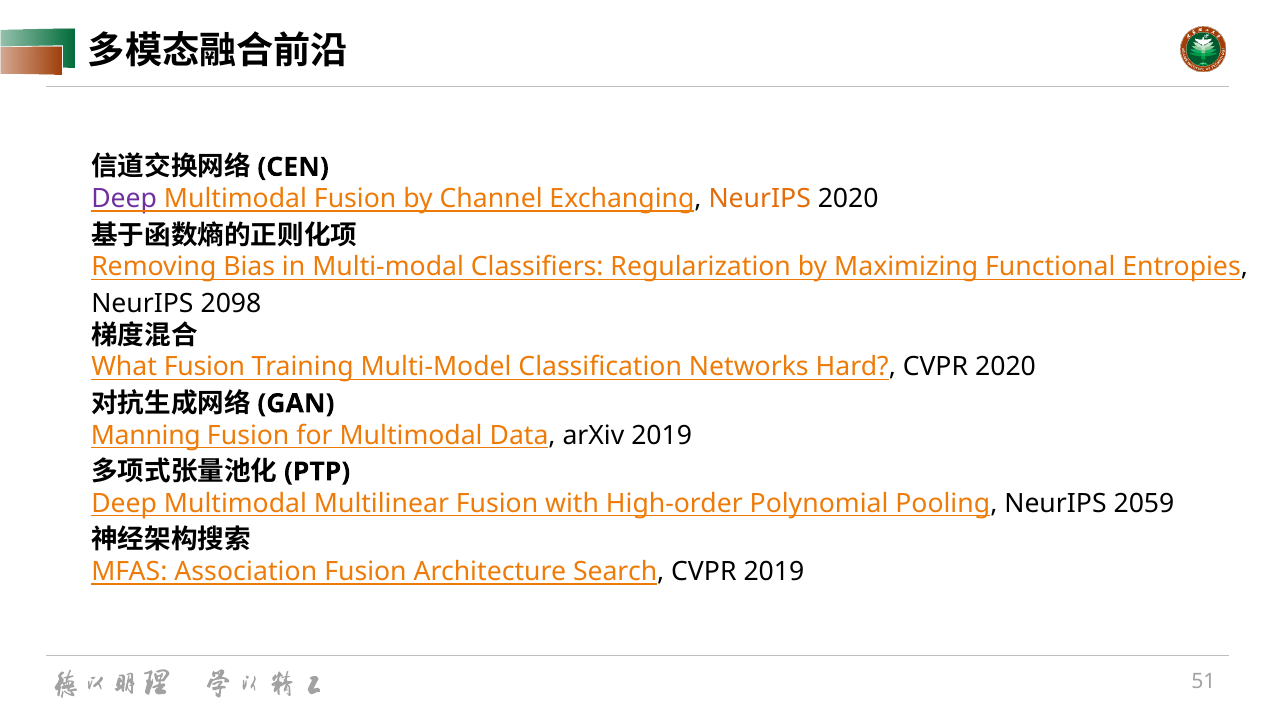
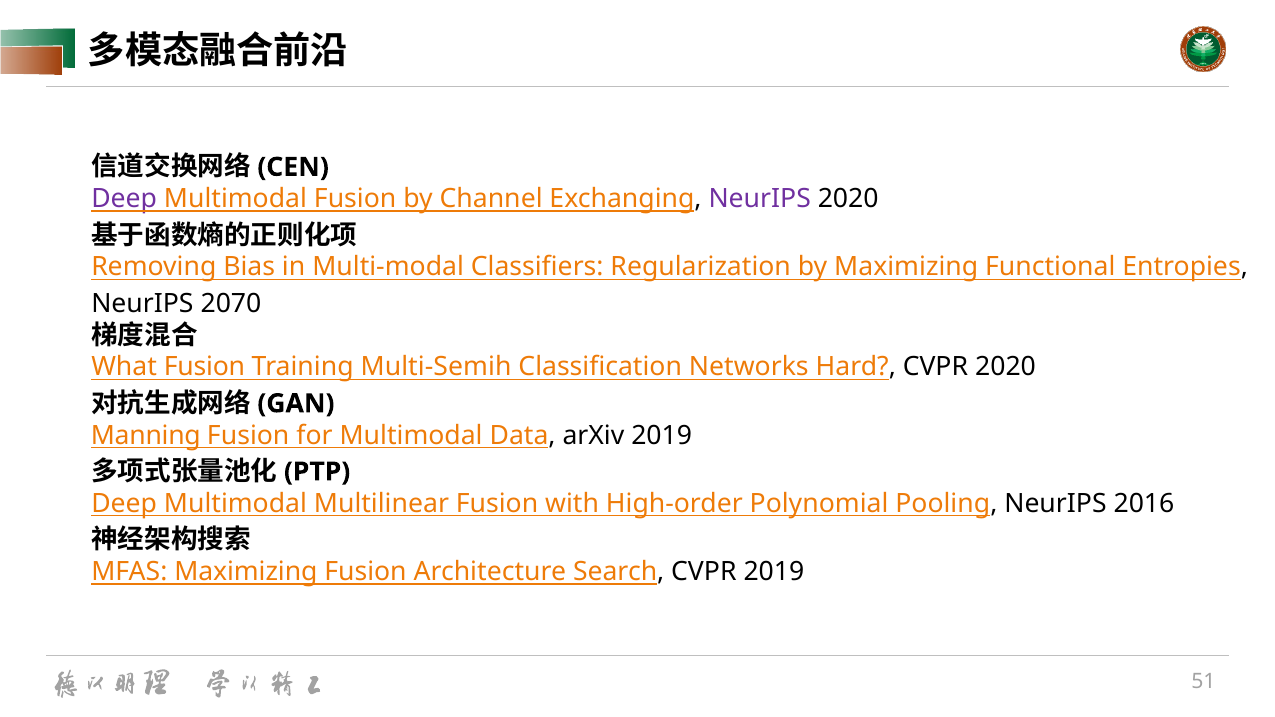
NeurIPS at (760, 199) colour: orange -> purple
2098: 2098 -> 2070
Multi-Model: Multi-Model -> Multi-Semih
2059: 2059 -> 2016
MFAS Association: Association -> Maximizing
